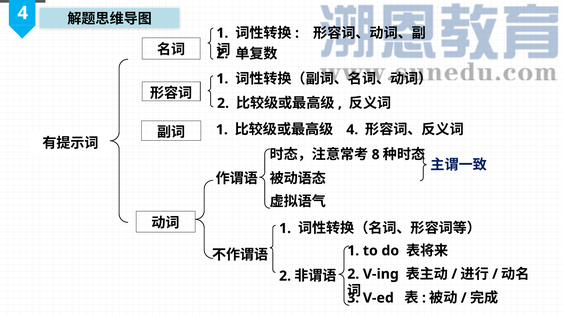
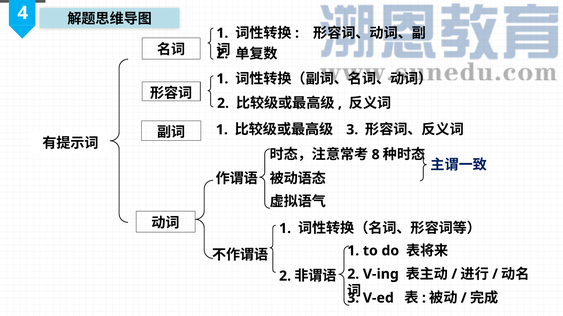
4 at (352, 130): 4 -> 3
